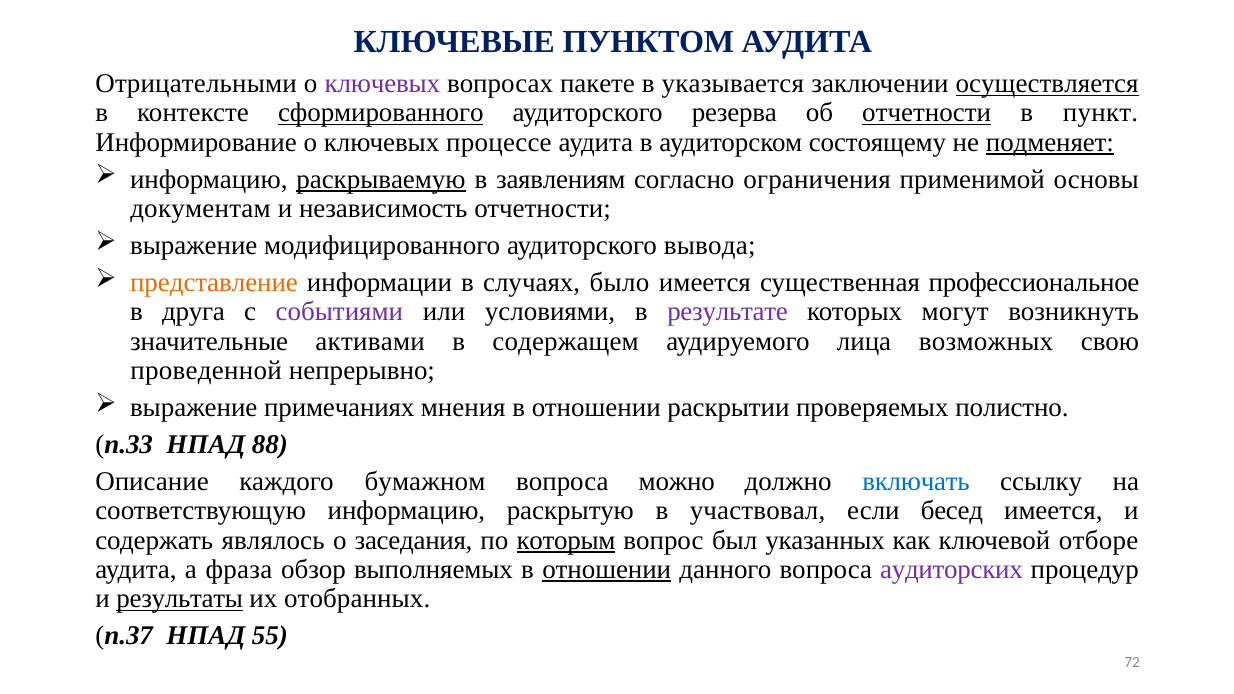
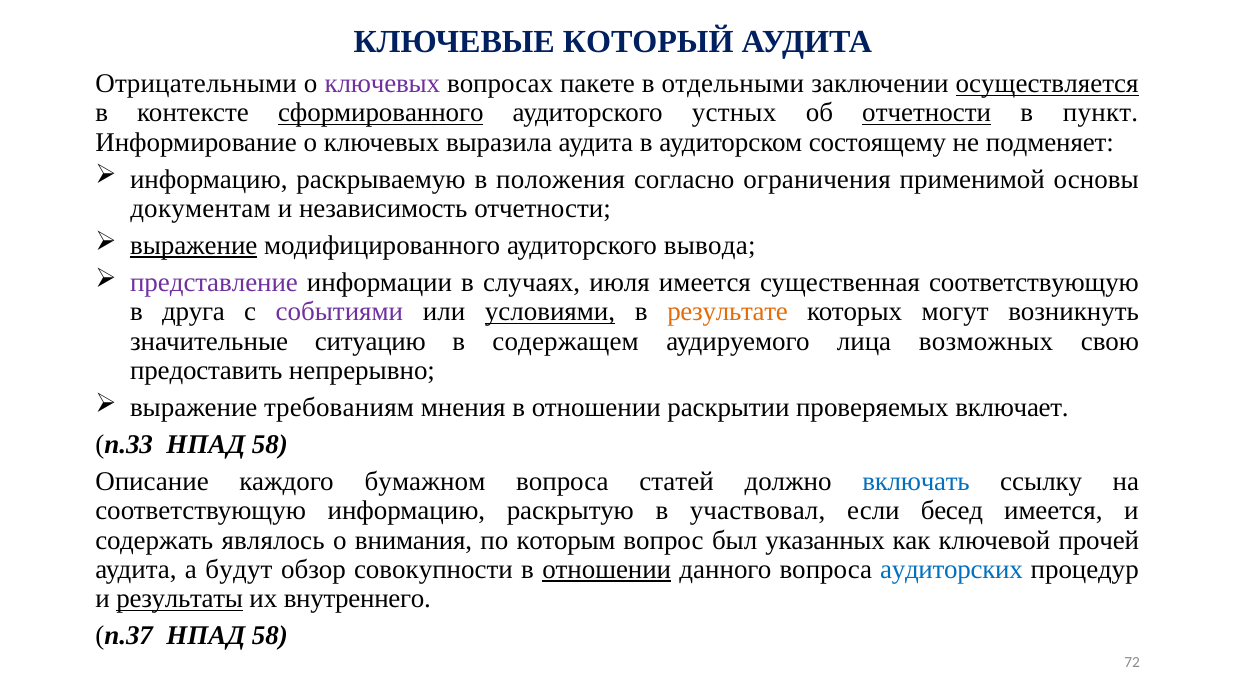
ПУНКТОМ: ПУНКТОМ -> КОТОРЫЙ
указывается: указывается -> отдельными
резерва: резерва -> устных
процессе: процессе -> выразила
подменяет underline: present -> none
раскрываемую underline: present -> none
заявлениям: заявлениям -> положения
выражение at (194, 246) underline: none -> present
представление colour: orange -> purple
было: было -> июля
существенная профессиональное: профессиональное -> соответствующую
условиями underline: none -> present
результате colour: purple -> orange
активами: активами -> ситуацию
проведенной: проведенной -> предоставить
примечаниях: примечаниях -> требованиям
полистно: полистно -> включает
п.33 НПАД 88: 88 -> 58
можно: можно -> статей
заседания: заседания -> внимания
которым underline: present -> none
отборе: отборе -> прочей
фраза: фраза -> будут
выполняемых: выполняемых -> совокупности
аудиторских colour: purple -> blue
отобранных: отобранных -> внутреннего
п.37 НПАД 55: 55 -> 58
